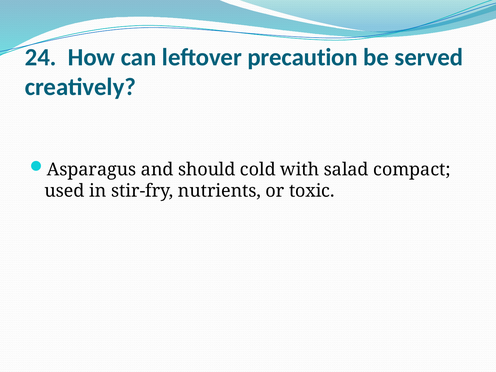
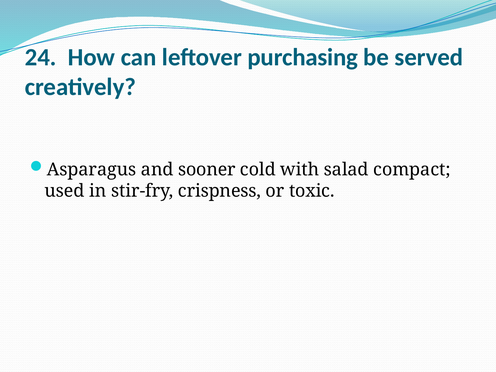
precaution: precaution -> purchasing
should: should -> sooner
nutrients: nutrients -> crispness
